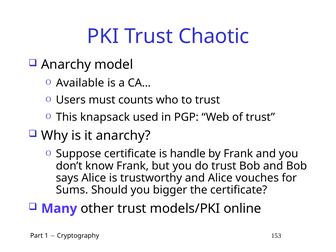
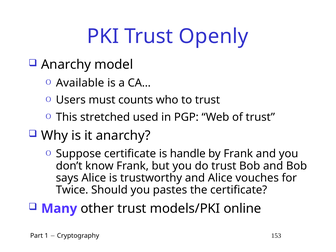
Chaotic: Chaotic -> Openly
knapsack: knapsack -> stretched
Sums: Sums -> Twice
bigger: bigger -> pastes
